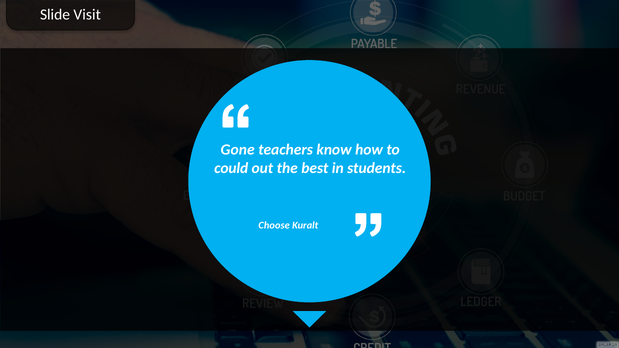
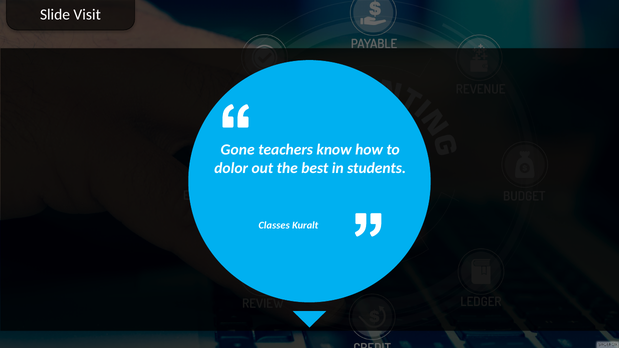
could: could -> dolor
Choose: Choose -> Classes
